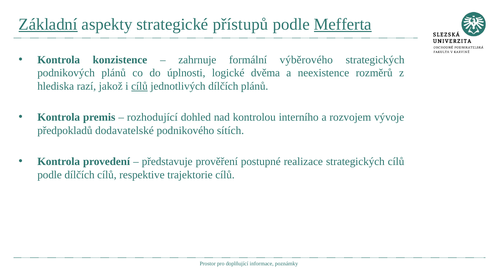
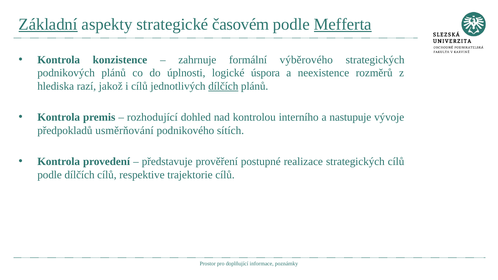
přístupů: přístupů -> časovém
dvěma: dvěma -> úspora
cílů at (139, 86) underline: present -> none
dílčích at (223, 86) underline: none -> present
rozvojem: rozvojem -> nastupuje
dodavatelské: dodavatelské -> usměrňování
